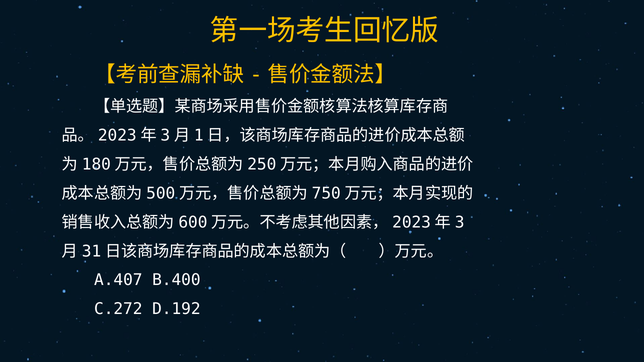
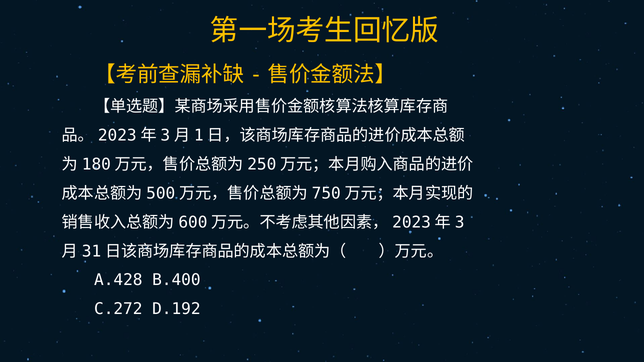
A.407: A.407 -> A.428
